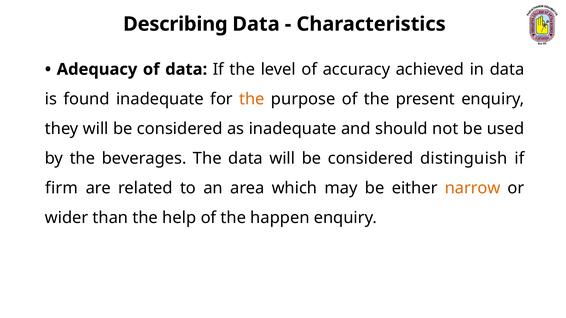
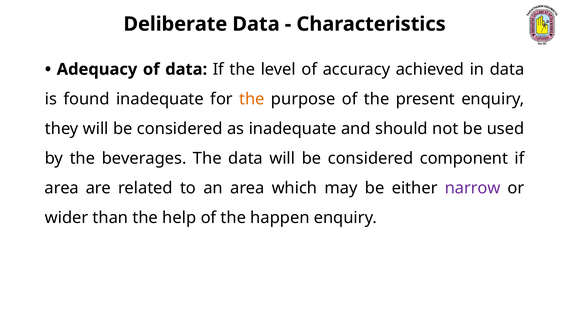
Describing: Describing -> Deliberate
distinguish: distinguish -> component
firm at (62, 188): firm -> area
narrow colour: orange -> purple
